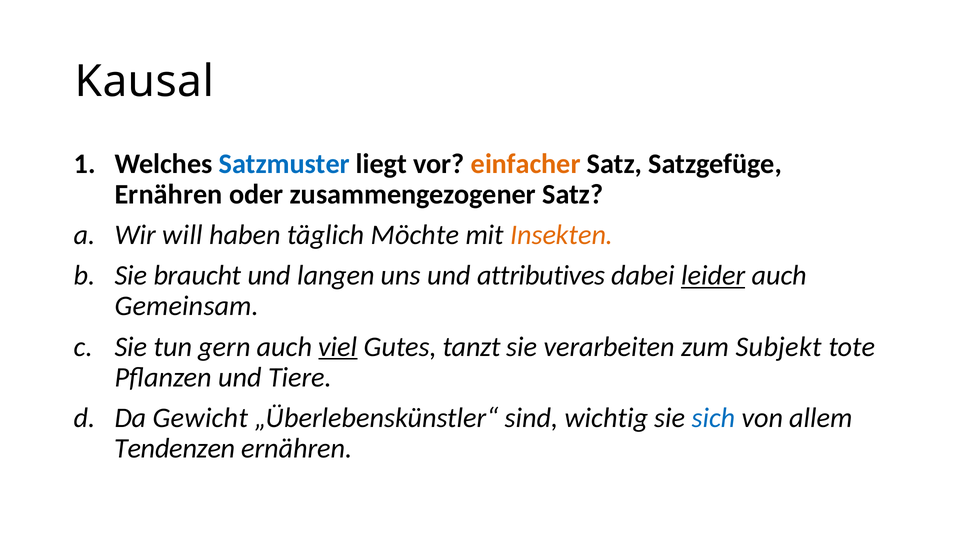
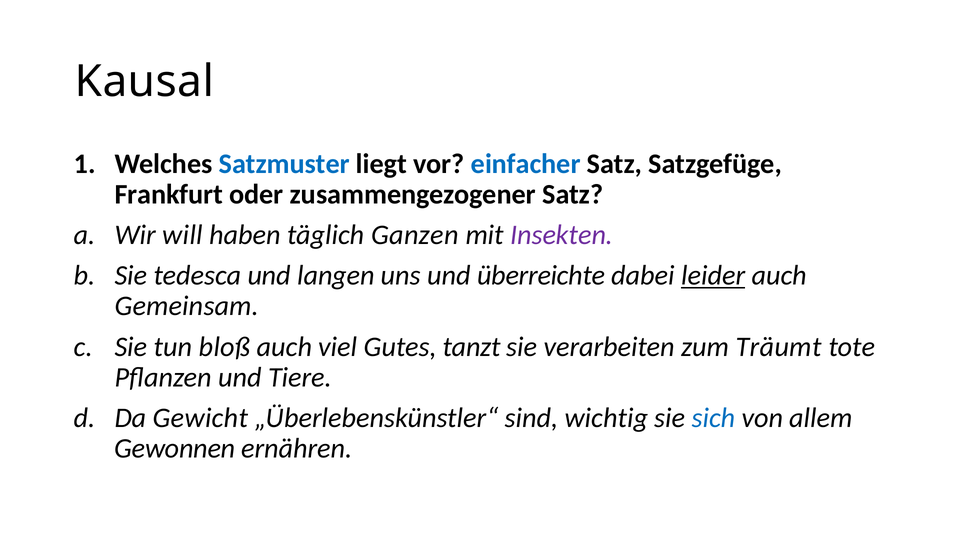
einfacher colour: orange -> blue
Ernähren at (169, 194): Ernähren -> Frankfurt
Möchte: Möchte -> Ganzen
Insekten colour: orange -> purple
braucht: braucht -> tedesca
attributives: attributives -> überreichte
gern: gern -> bloß
viel underline: present -> none
Subjekt: Subjekt -> Träumt
Tendenzen: Tendenzen -> Gewonnen
